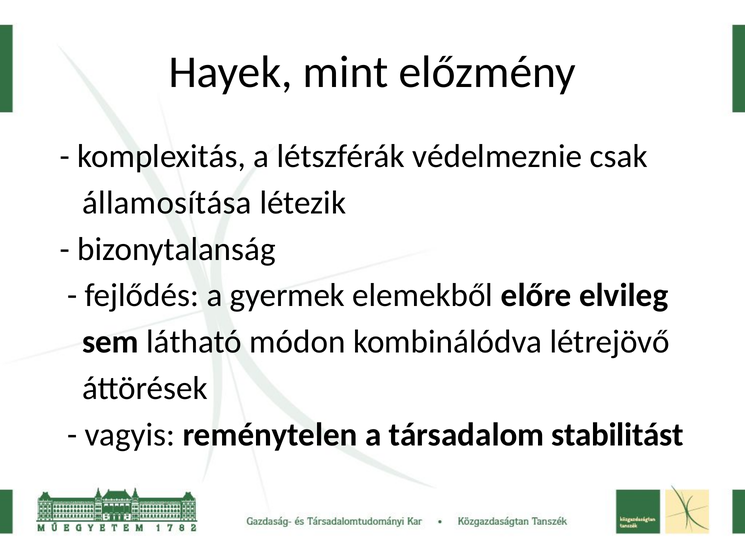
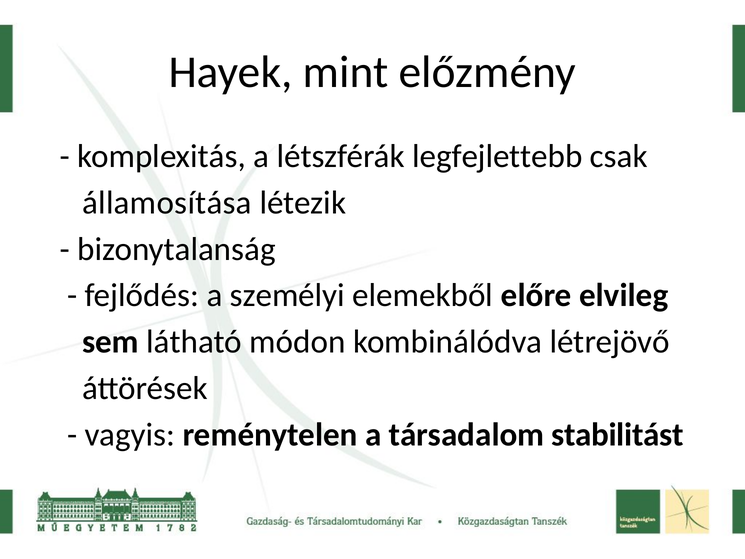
védelmeznie: védelmeznie -> legfejlettebb
gyermek: gyermek -> személyi
